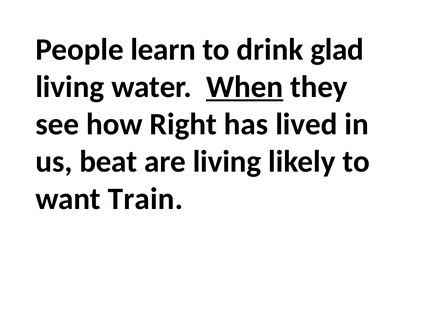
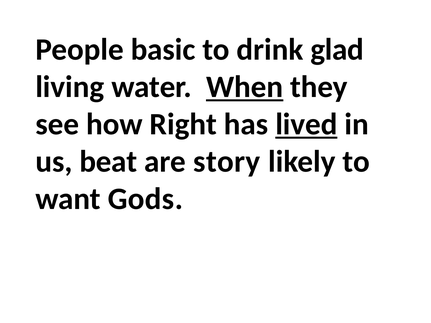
learn: learn -> basic
lived underline: none -> present
are living: living -> story
Train: Train -> Gods
